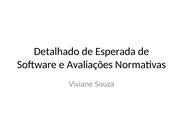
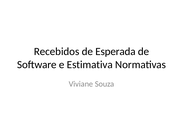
Detalhado: Detalhado -> Recebidos
Avaliações: Avaliações -> Estimativa
